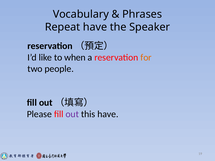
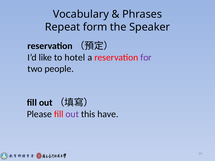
Repeat have: have -> form
when: when -> hotel
for colour: orange -> purple
